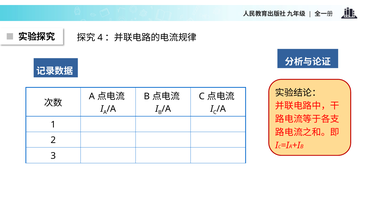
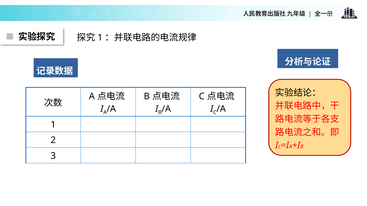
4 at (100, 38): 4 -> 1
